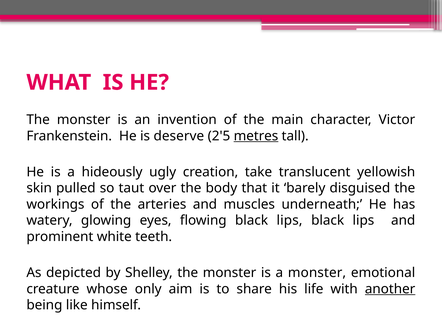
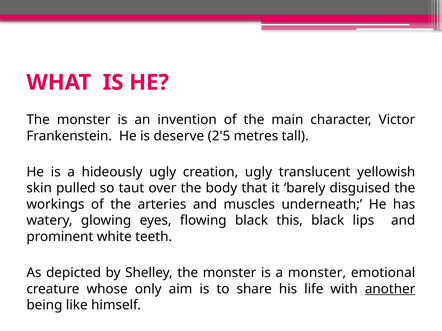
metres underline: present -> none
creation take: take -> ugly
flowing black lips: lips -> this
